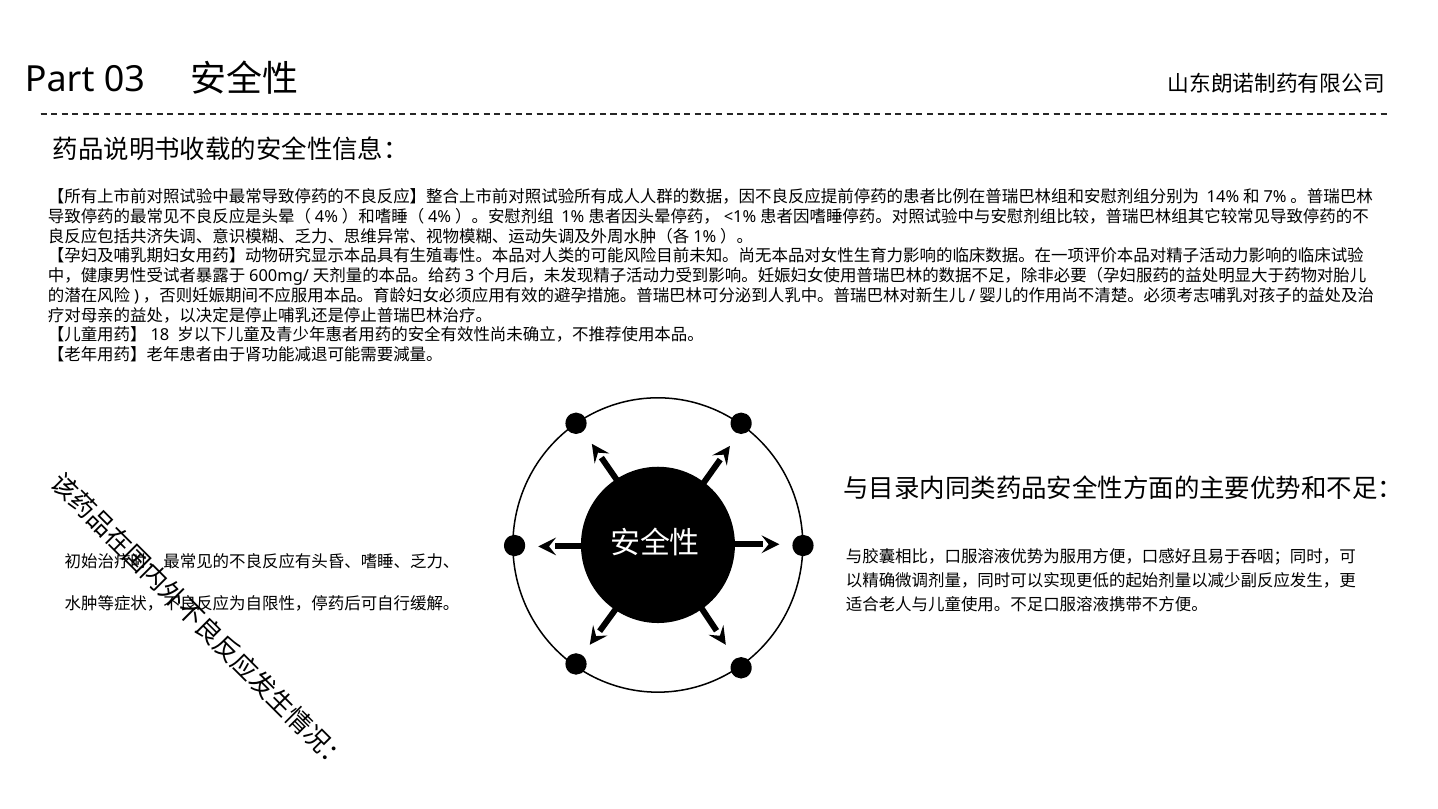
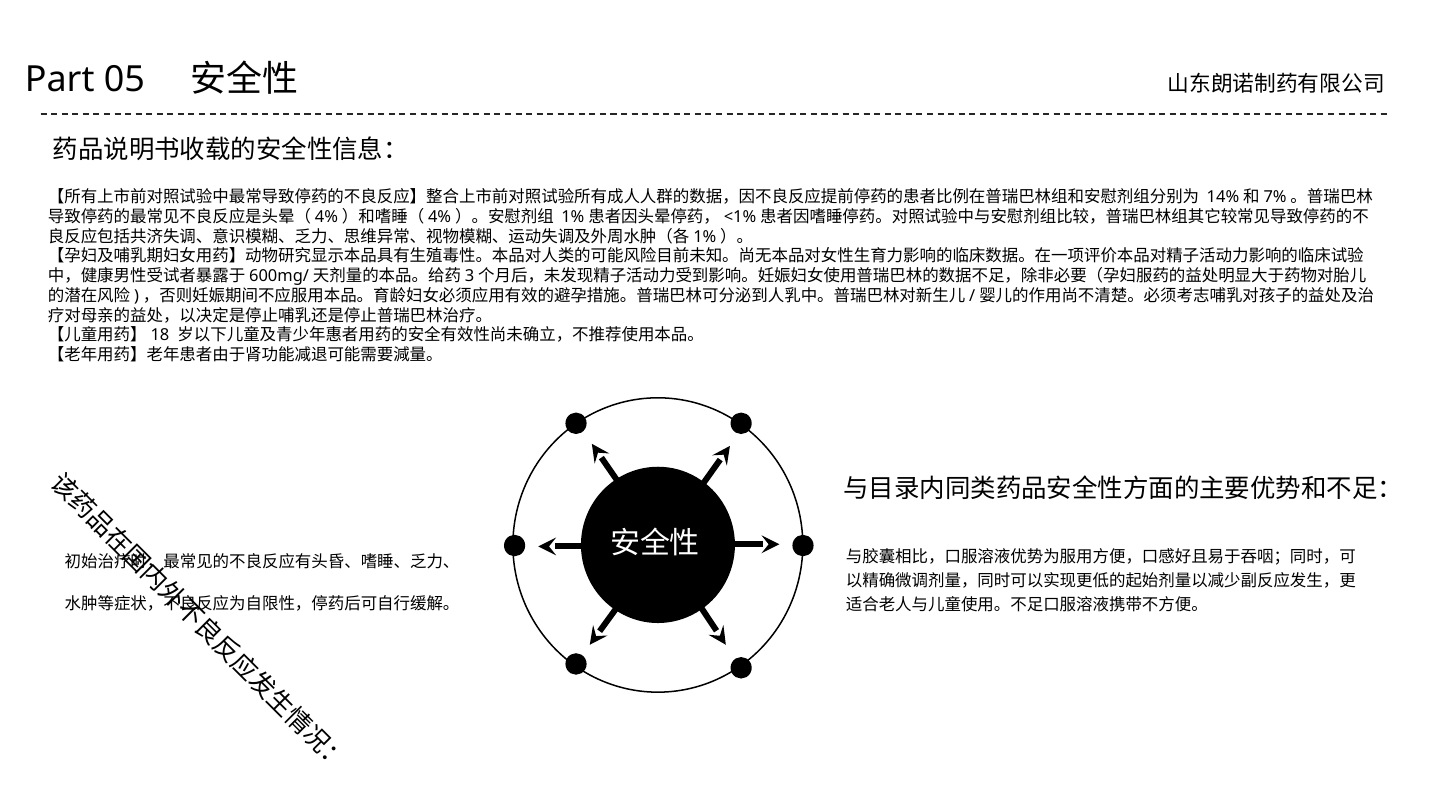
03: 03 -> 05
